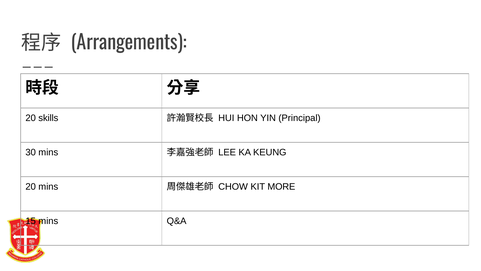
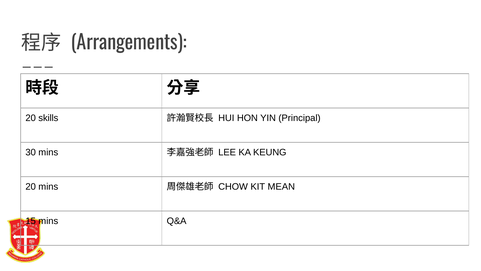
MORE: MORE -> MEAN
